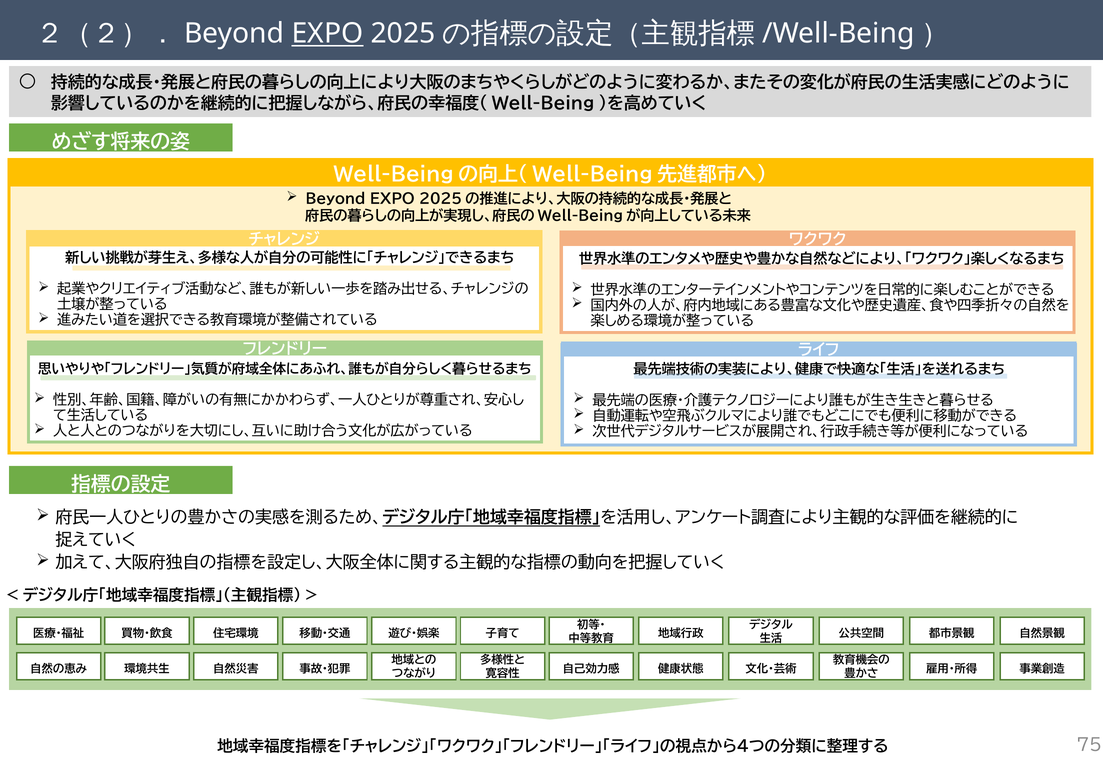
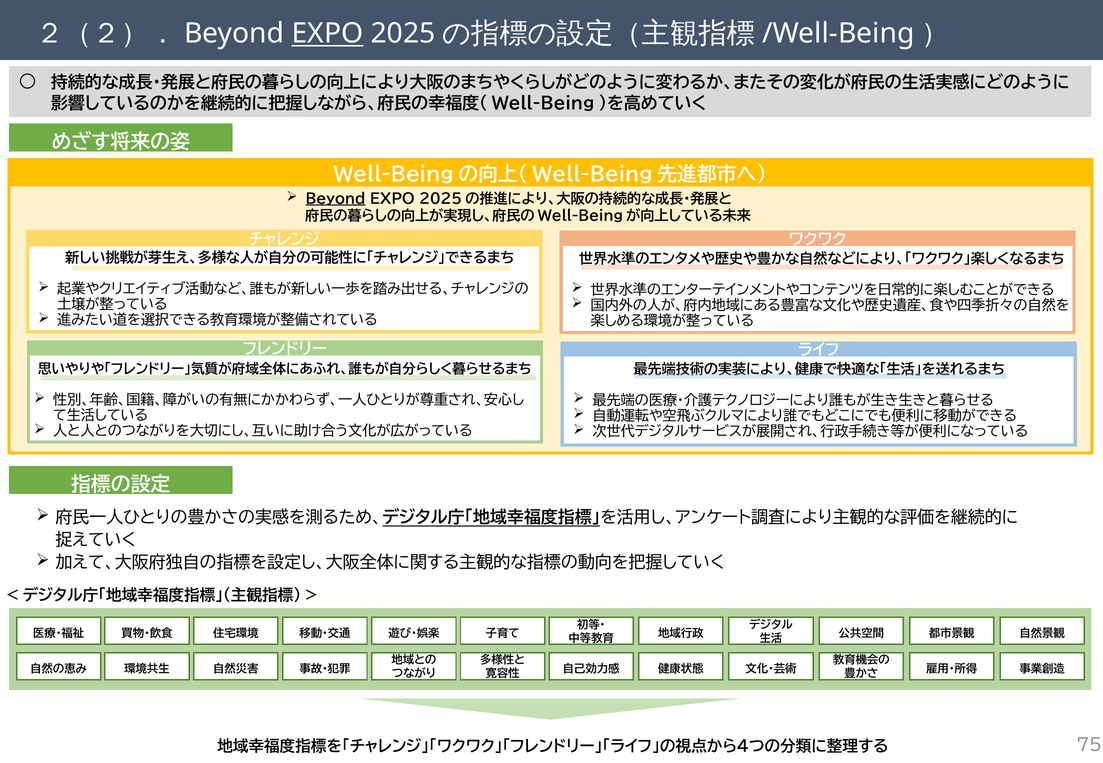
Beyond underline: none -> present
